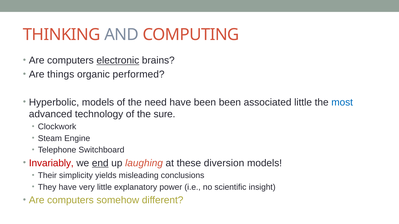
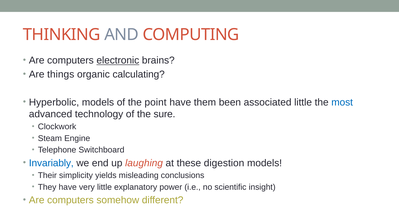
performed: performed -> calculating
need: need -> point
have been: been -> them
Invariably colour: red -> blue
end underline: present -> none
diversion: diversion -> digestion
